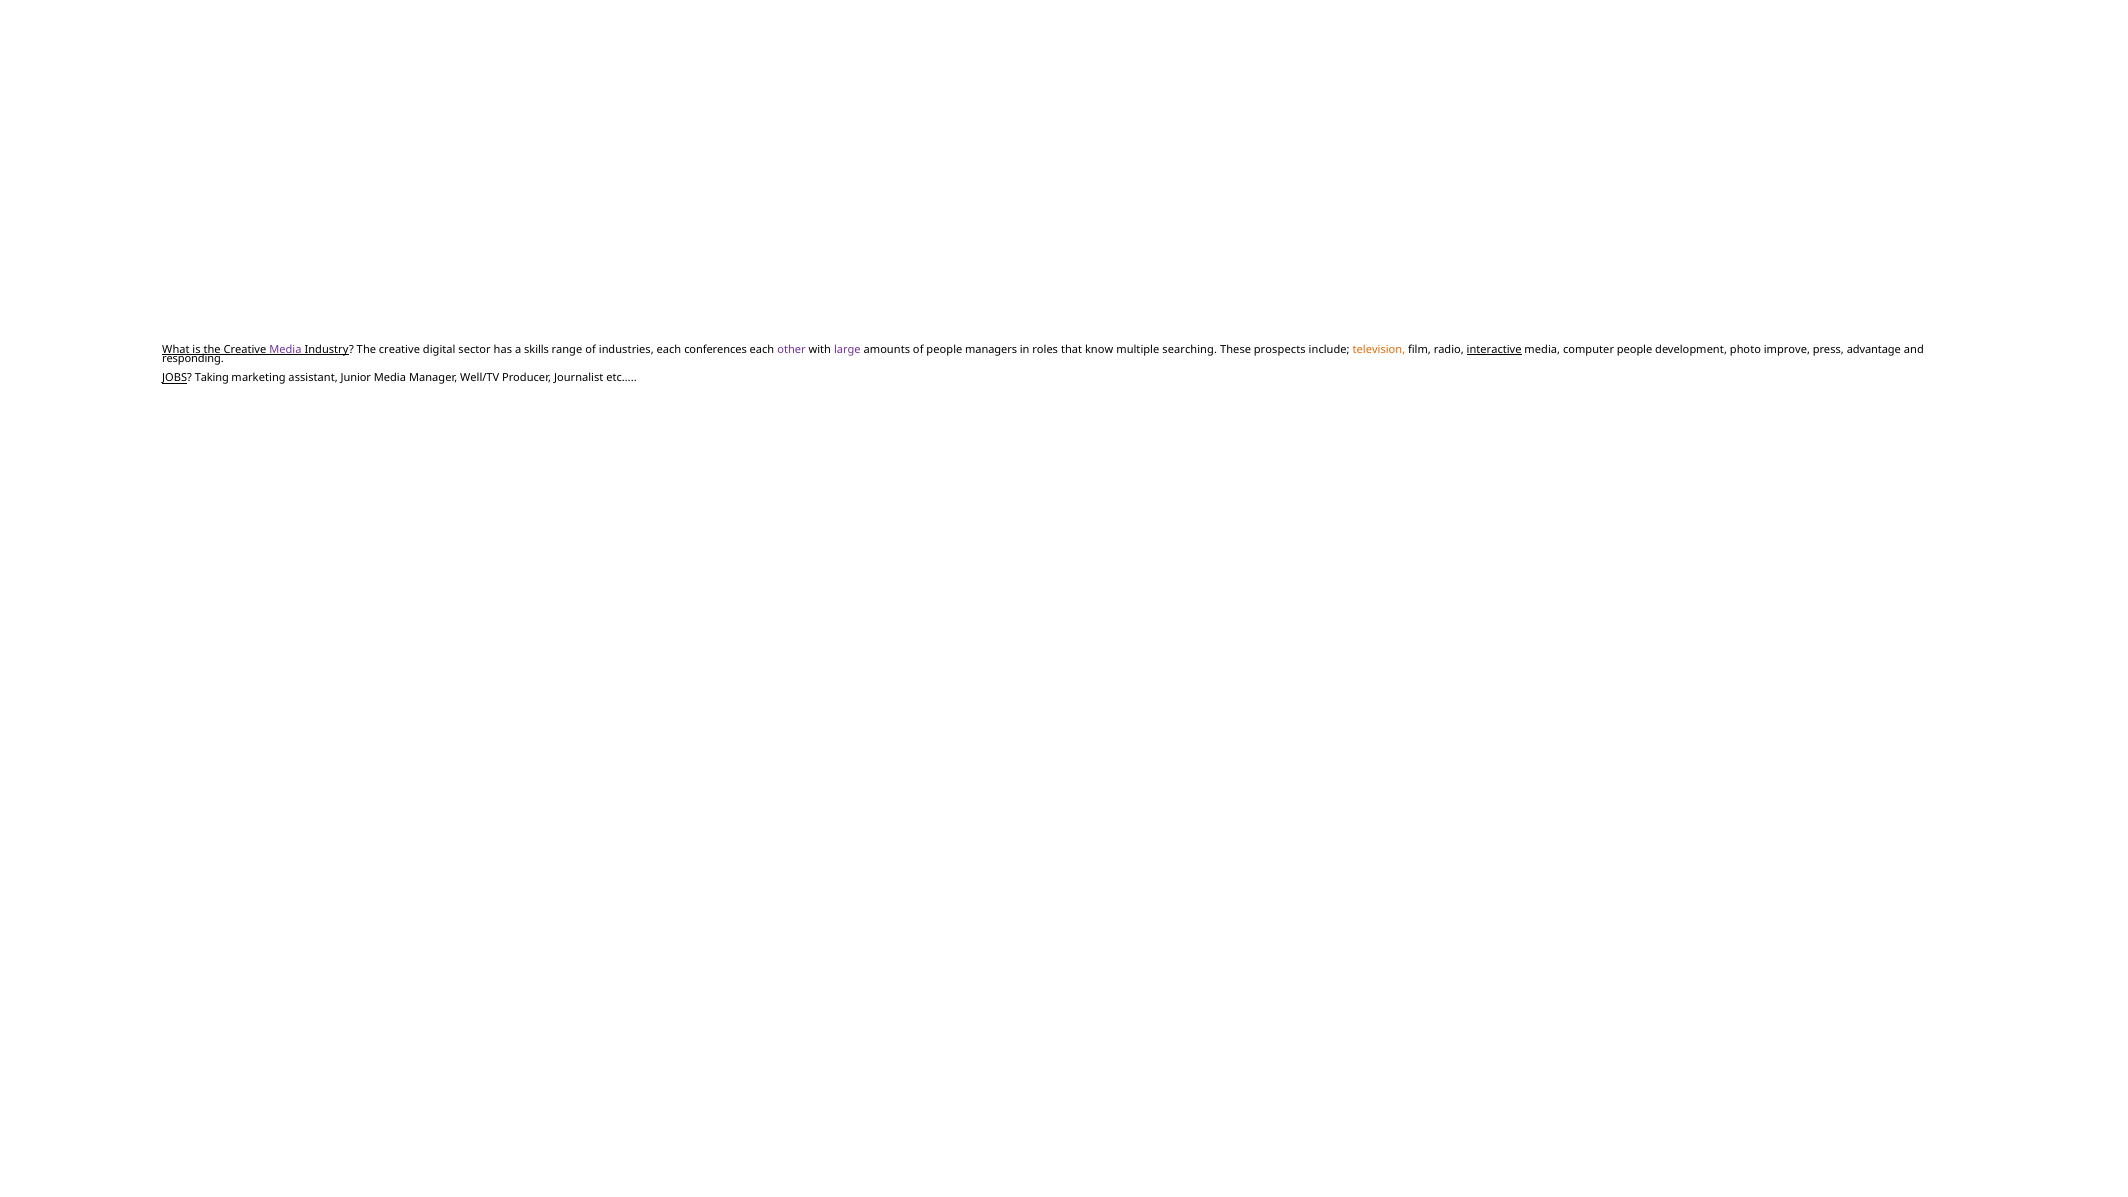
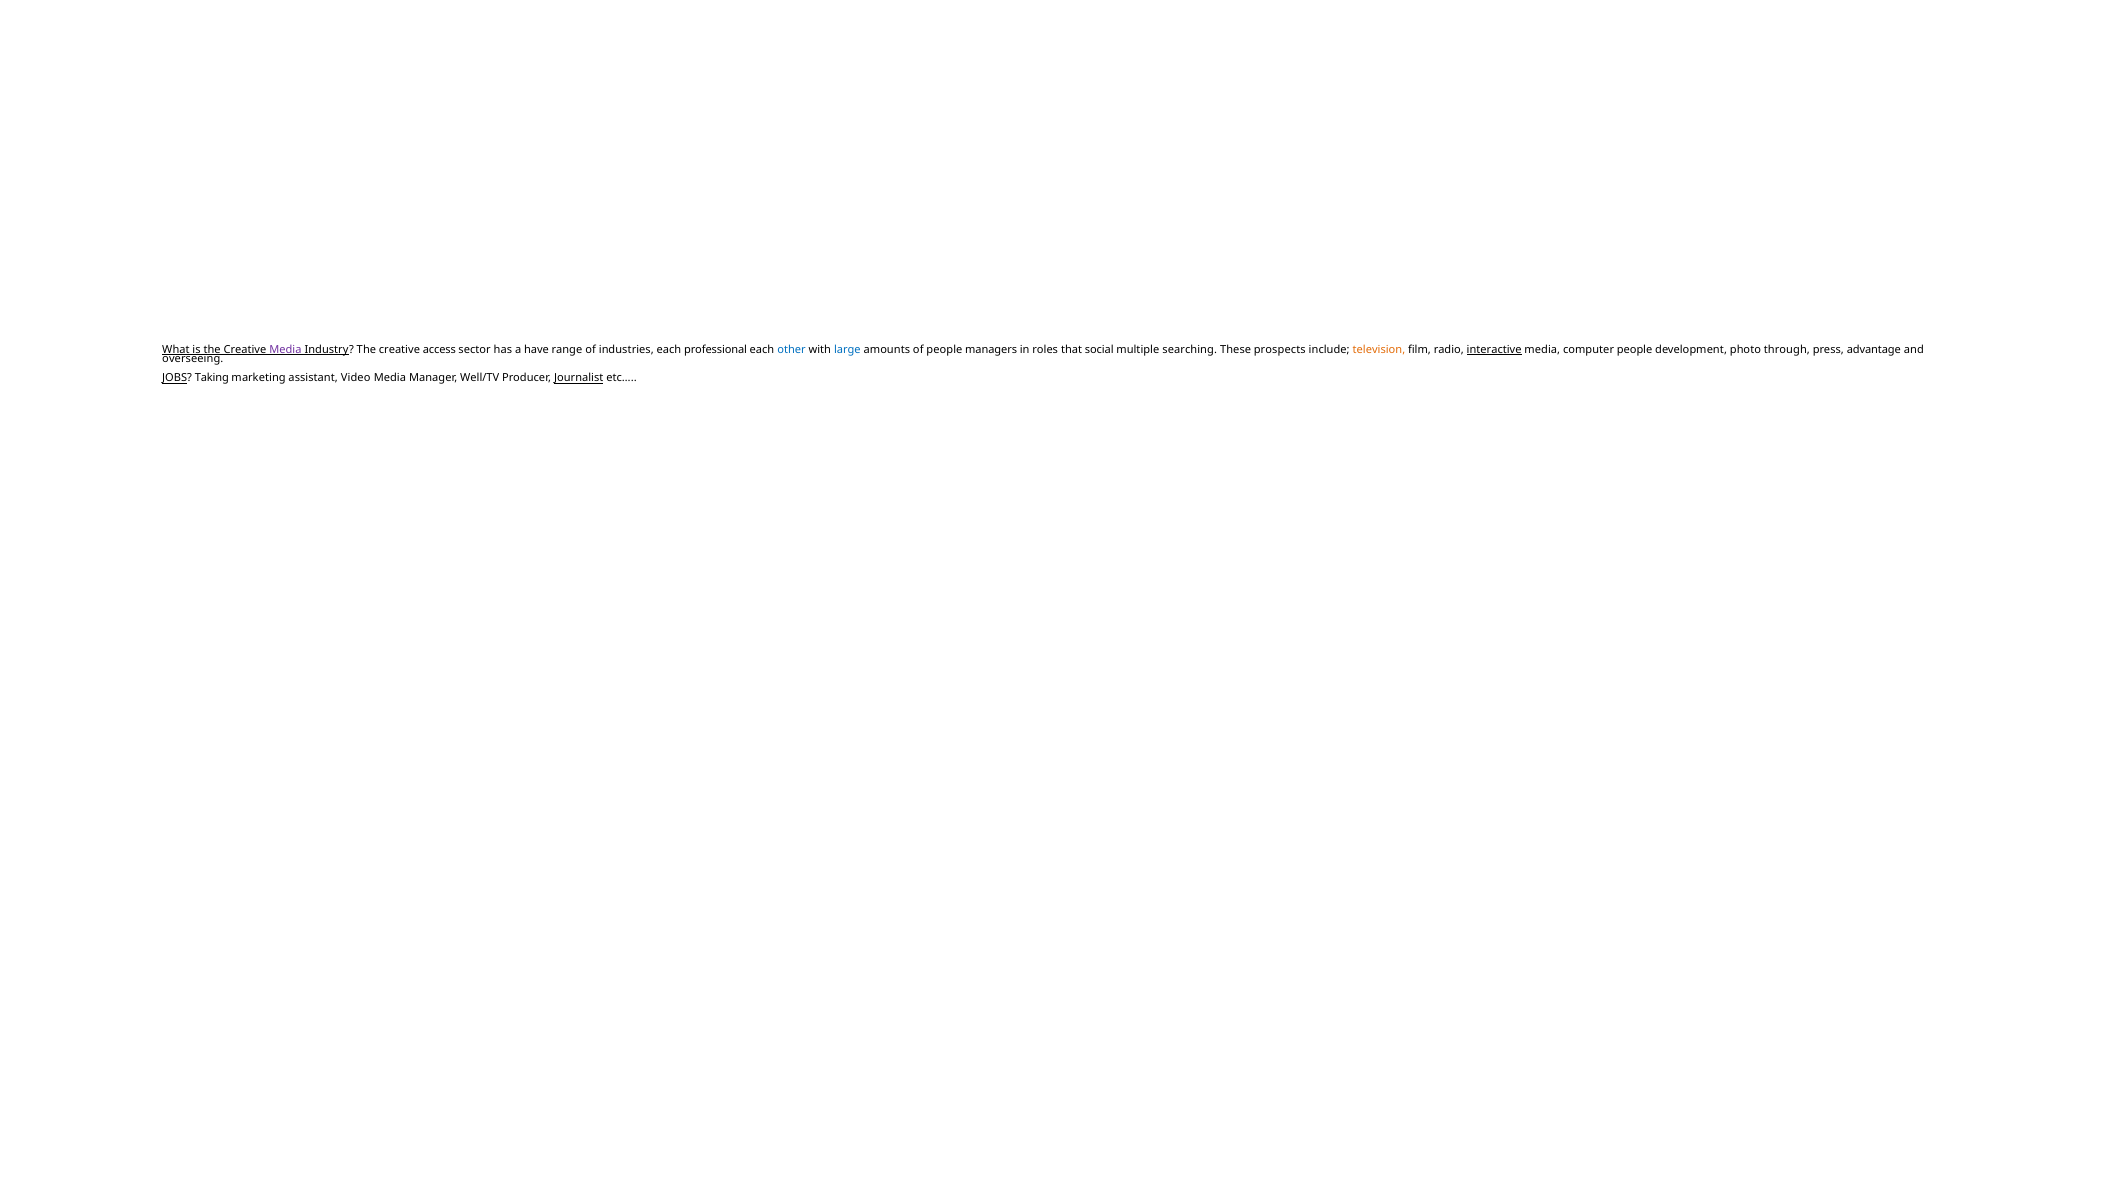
digital: digital -> access
skills: skills -> have
conferences: conferences -> professional
other colour: purple -> blue
large colour: purple -> blue
know: know -> social
improve: improve -> through
responding: responding -> overseeing
Junior: Junior -> Video
Journalist underline: none -> present
